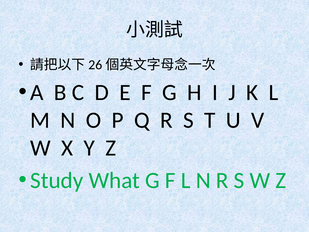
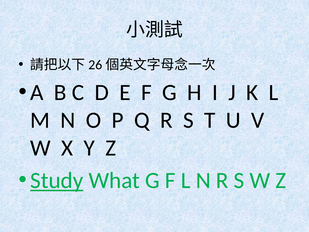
Study underline: none -> present
